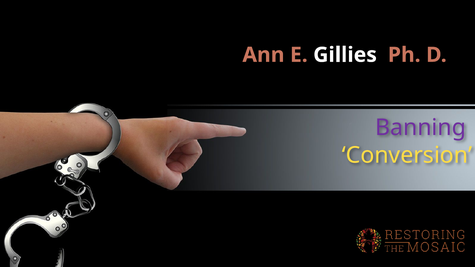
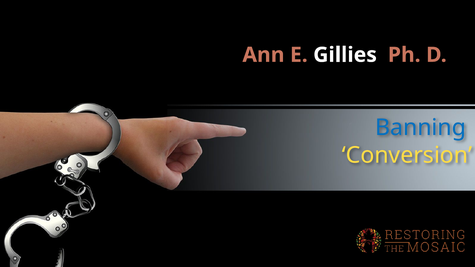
Banning colour: purple -> blue
